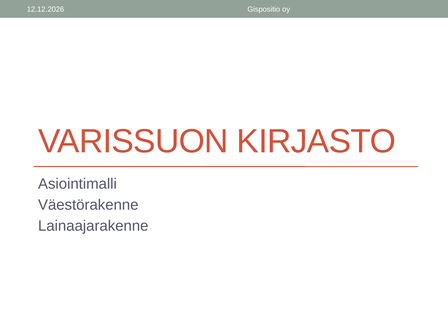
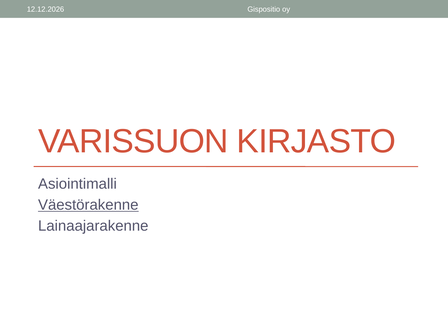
Väestörakenne underline: none -> present
